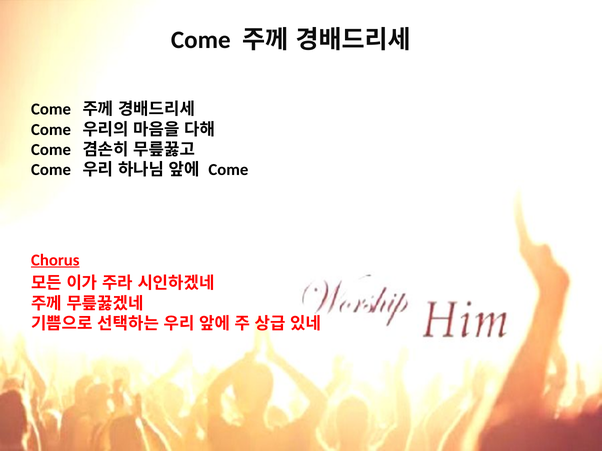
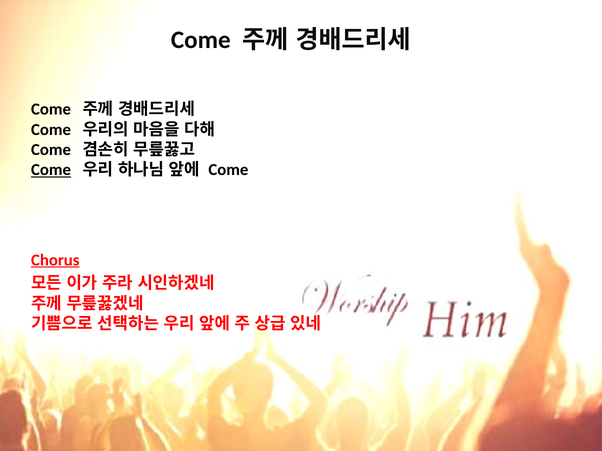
Come at (51, 170) underline: none -> present
